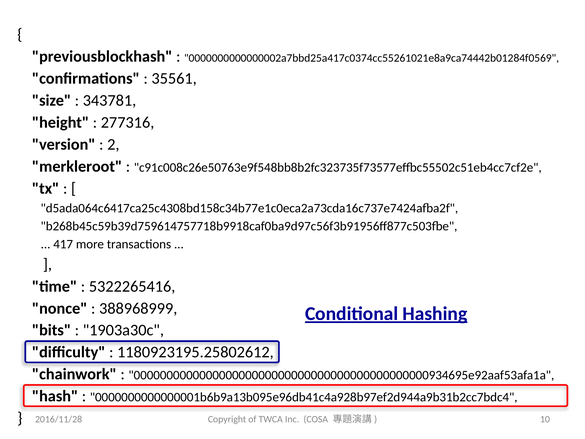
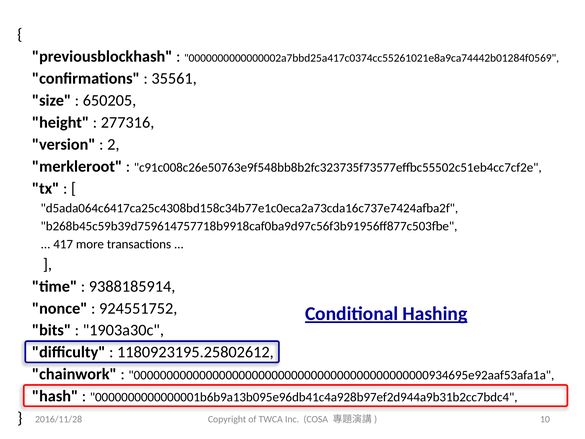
343781: 343781 -> 650205
5322265416: 5322265416 -> 9388185914
388968999: 388968999 -> 924551752
